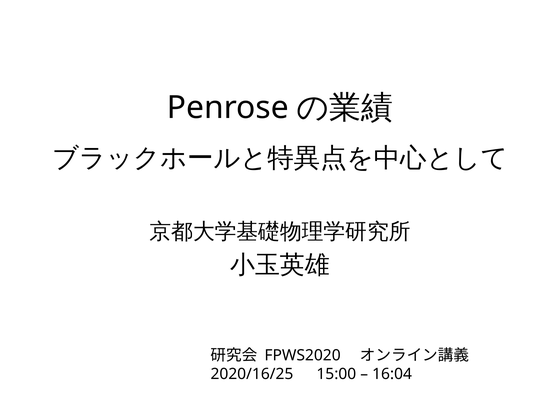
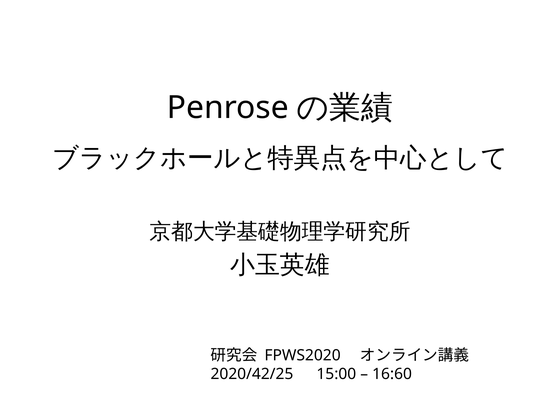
2020/16/25: 2020/16/25 -> 2020/42/25
16:04: 16:04 -> 16:60
